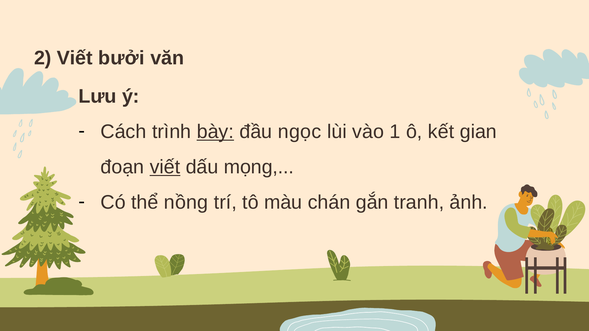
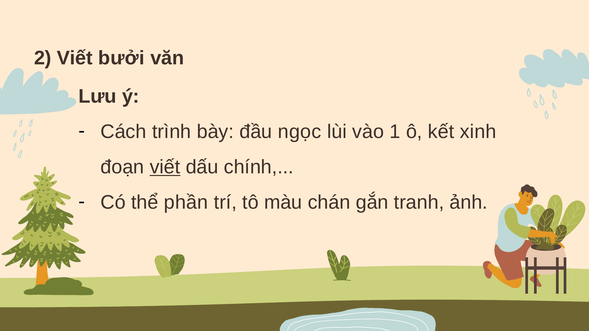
bày underline: present -> none
gian: gian -> xinh
mọng: mọng -> chính
nồng: nồng -> phần
